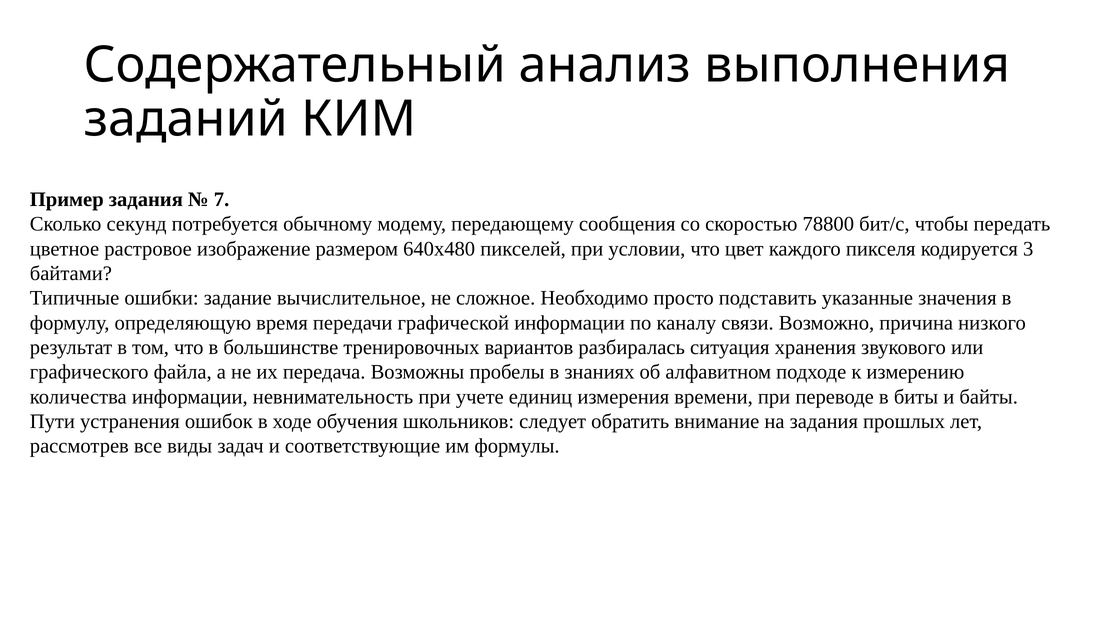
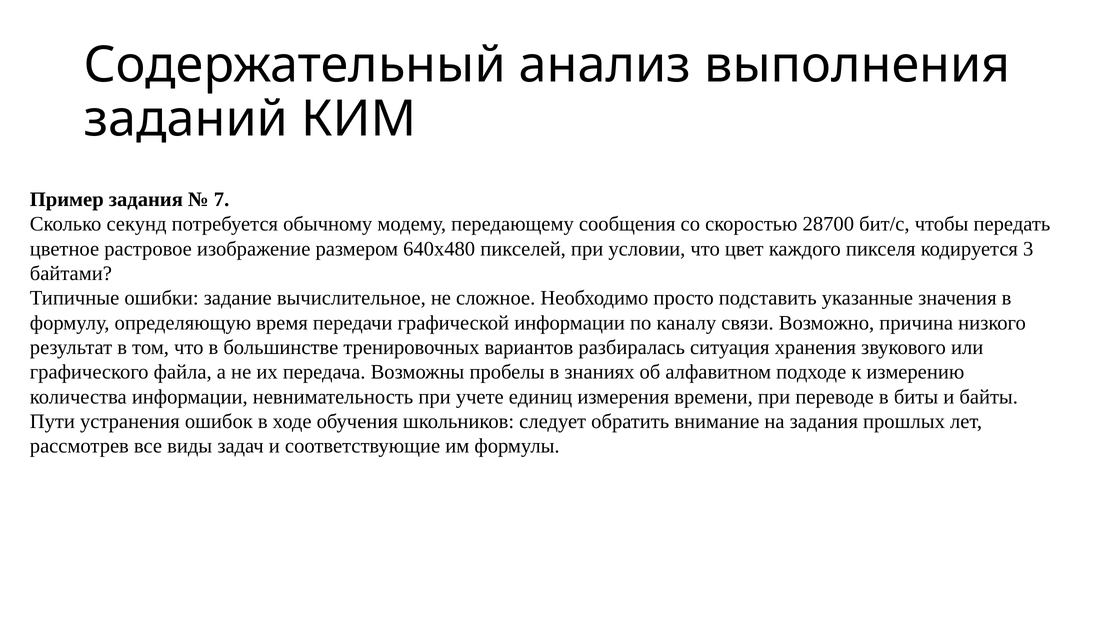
78800: 78800 -> 28700
